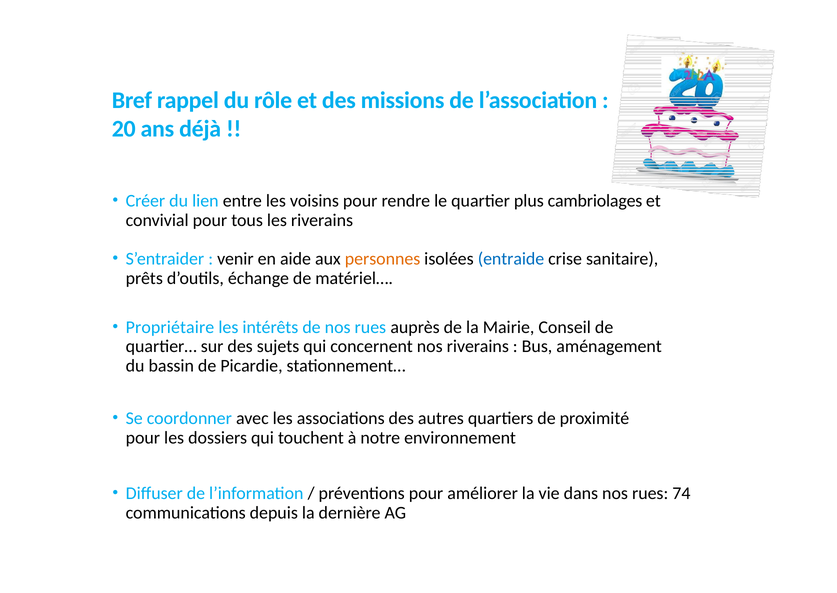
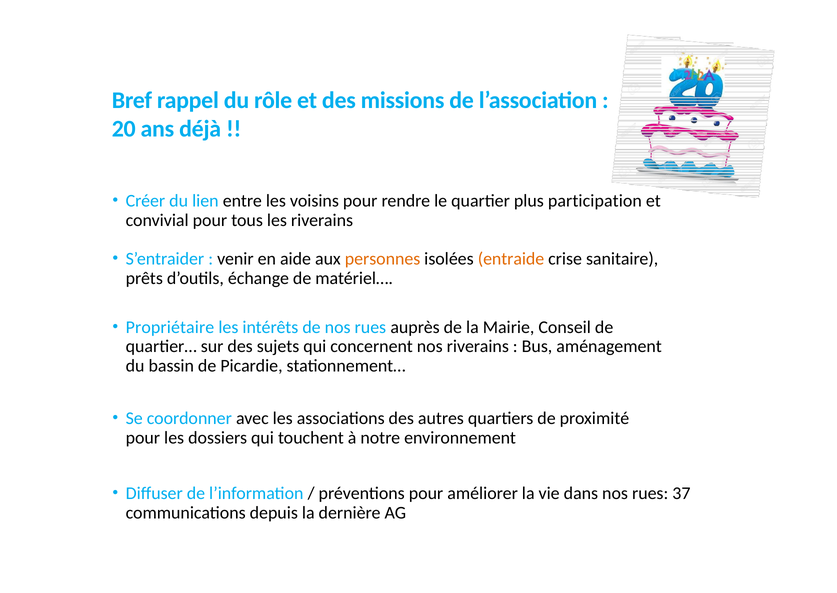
cambriolages: cambriolages -> participation
entraide colour: blue -> orange
74: 74 -> 37
